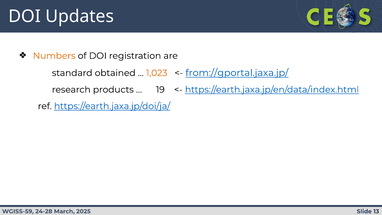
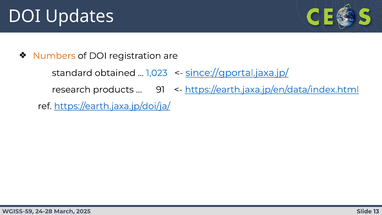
1,023 colour: orange -> blue
from://gportal.jaxa.jp/: from://gportal.jaxa.jp/ -> since://gportal.jaxa.jp/
19: 19 -> 91
